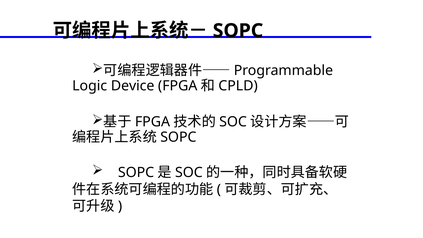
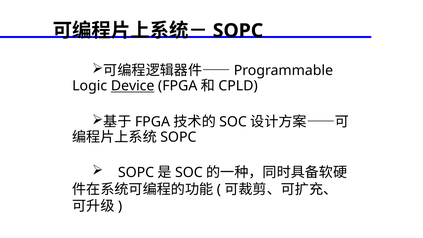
Device underline: none -> present
